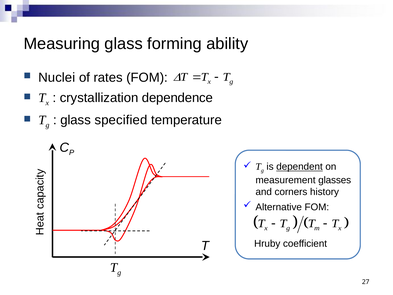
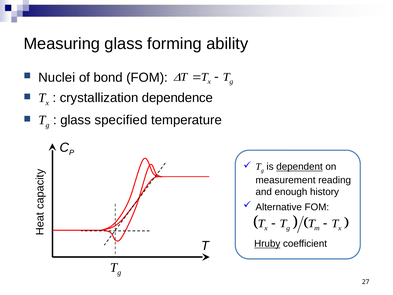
rates: rates -> bond
glasses: glasses -> reading
corners: corners -> enough
Hruby underline: none -> present
